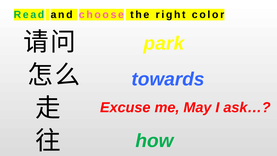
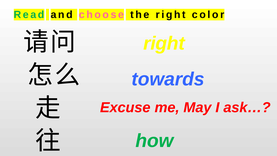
park at (164, 43): park -> right
